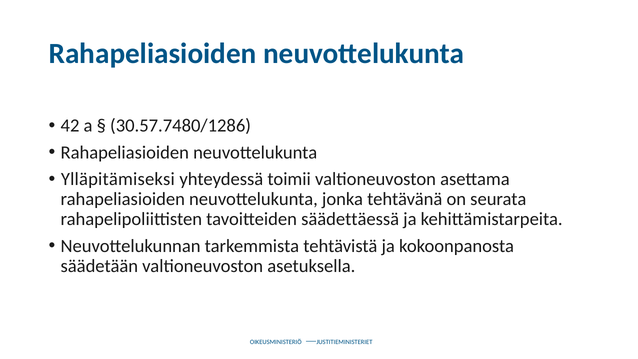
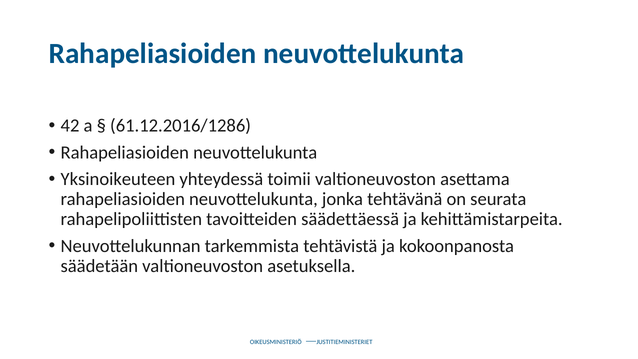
30.57.7480/1286: 30.57.7480/1286 -> 61.12.2016/1286
Ylläpitämiseksi: Ylläpitämiseksi -> Yksinoikeuteen
